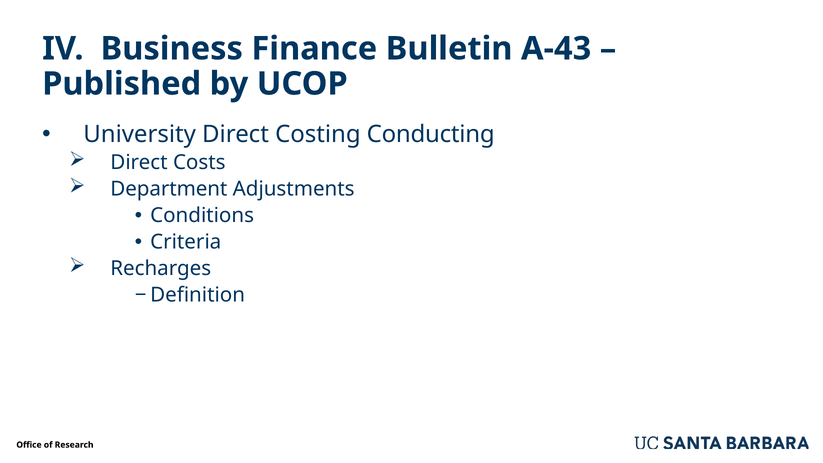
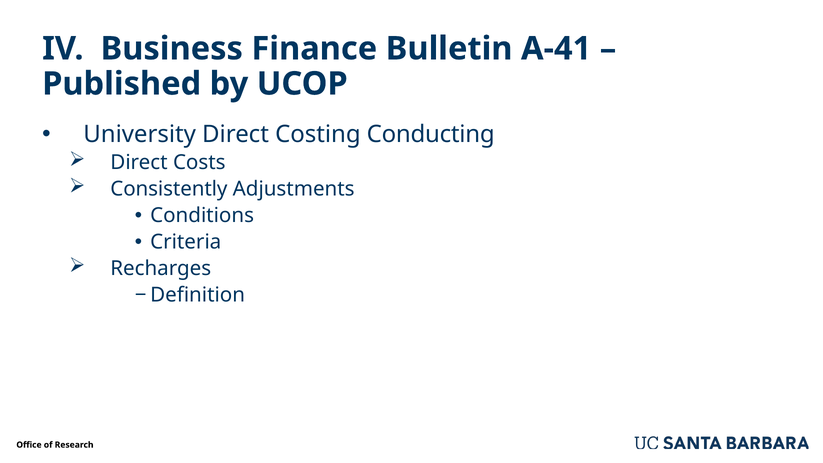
A-43: A-43 -> A-41
Department: Department -> Consistently
